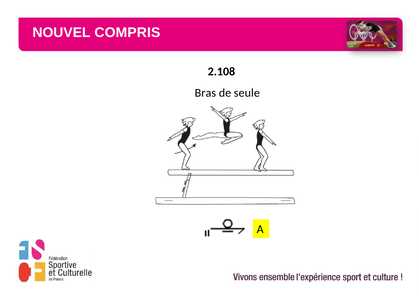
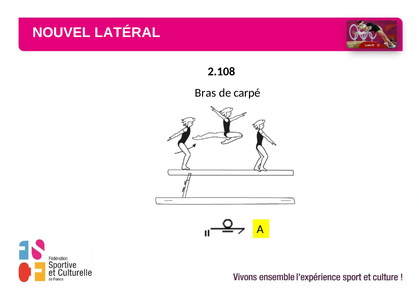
COMPRIS: COMPRIS -> LATÉRAL
seule: seule -> carpé
